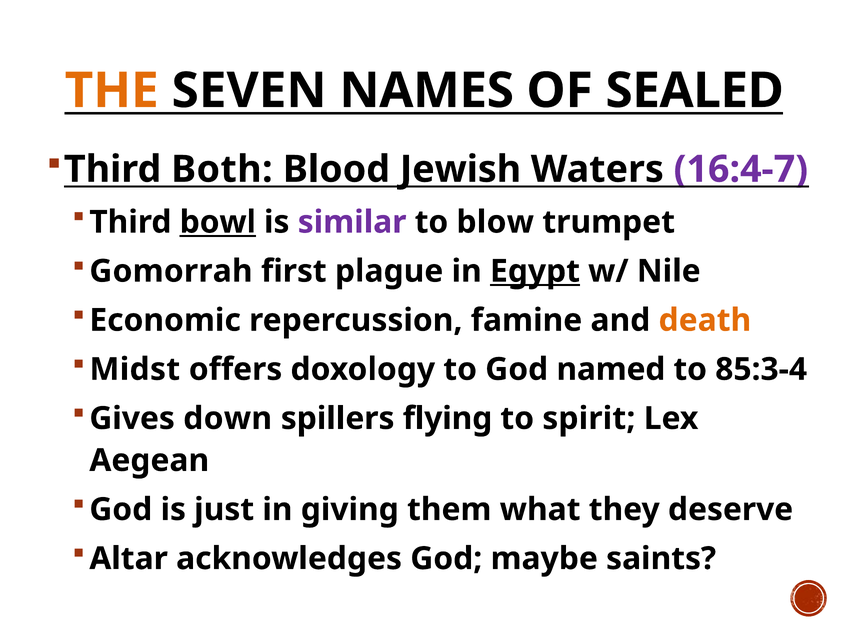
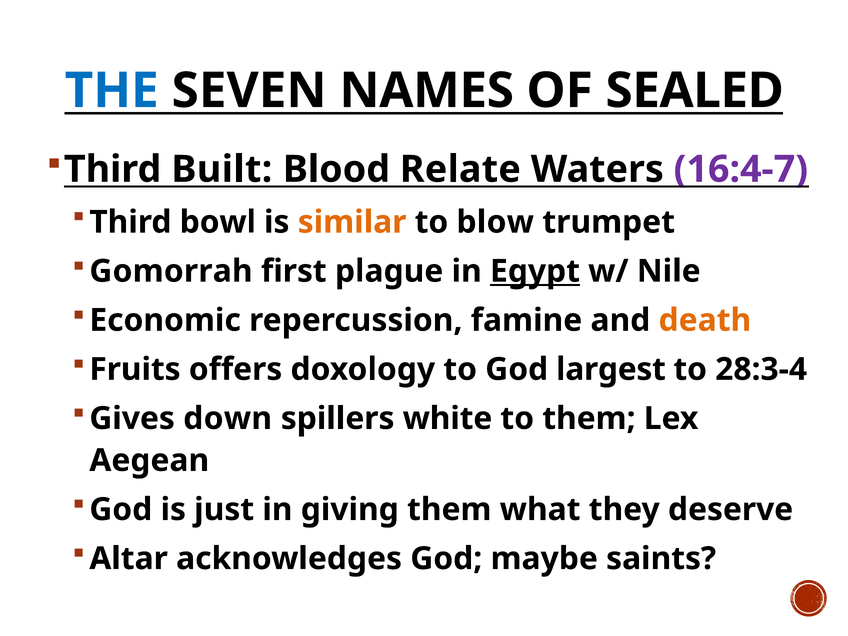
THE colour: orange -> blue
Both: Both -> Built
Jewish: Jewish -> Relate
bowl underline: present -> none
similar colour: purple -> orange
Midst: Midst -> Fruits
named: named -> largest
85:3-4: 85:3-4 -> 28:3-4
flying: flying -> white
to spirit: spirit -> them
